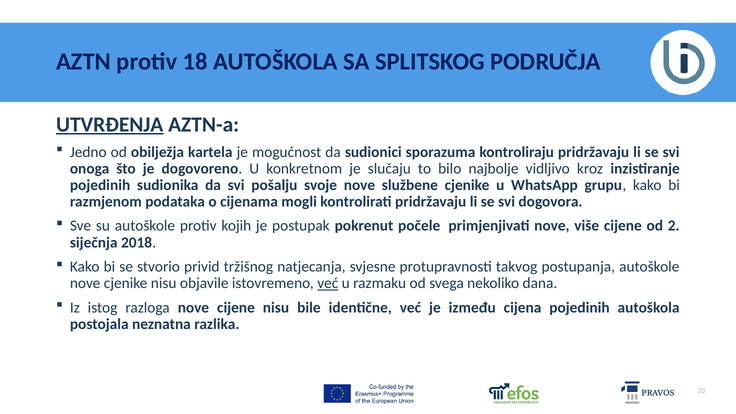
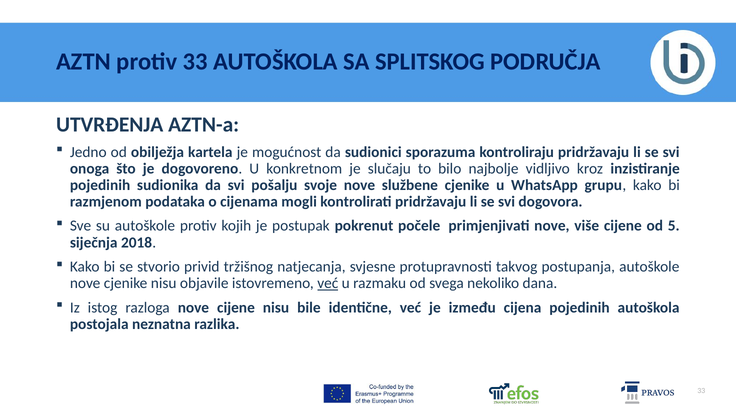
protiv 18: 18 -> 33
UTVRĐENJA underline: present -> none
2: 2 -> 5
